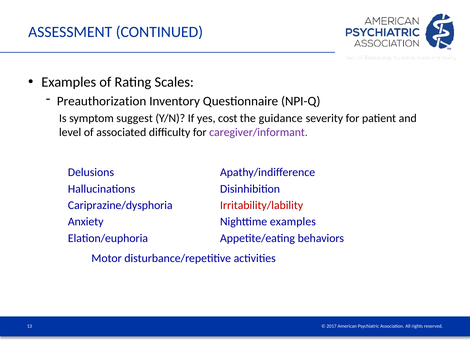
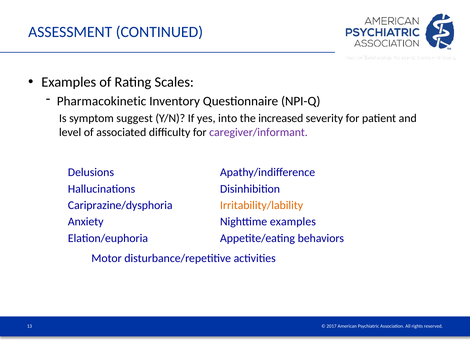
Preauthorization: Preauthorization -> Pharmacokinetic
cost: cost -> into
guidance: guidance -> increased
Irritability/lability colour: red -> orange
